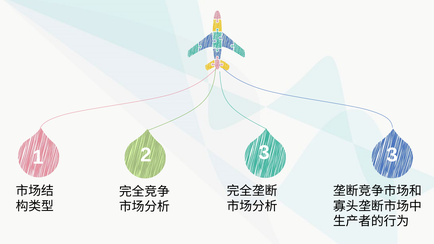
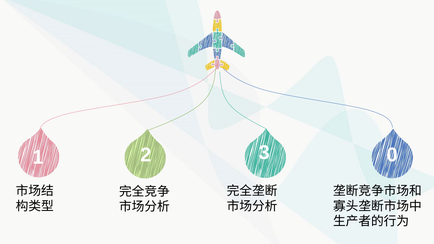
2 3: 3 -> 0
